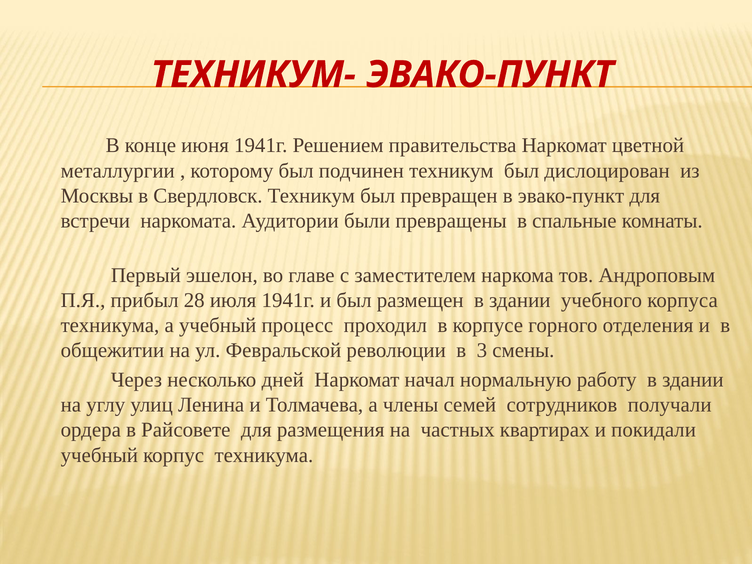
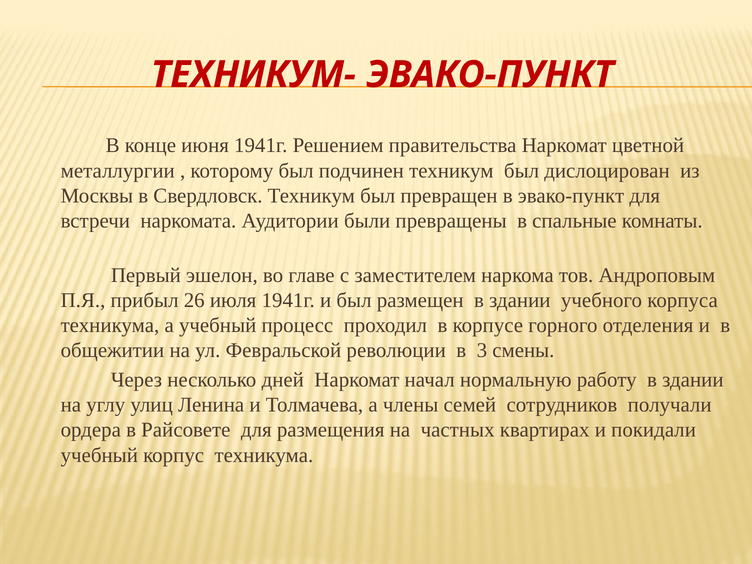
28: 28 -> 26
